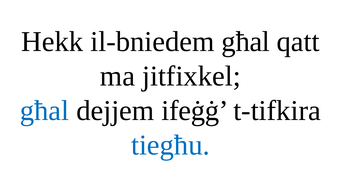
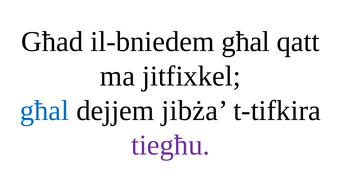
Hekk: Hekk -> Għad
ifeġġ: ifeġġ -> jibża
tiegħu colour: blue -> purple
